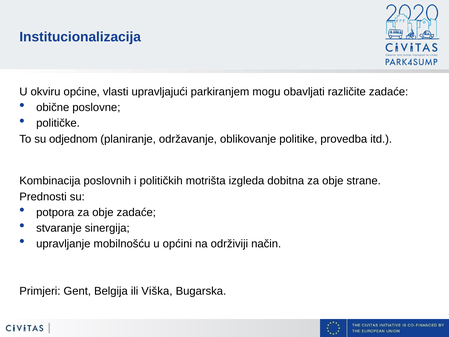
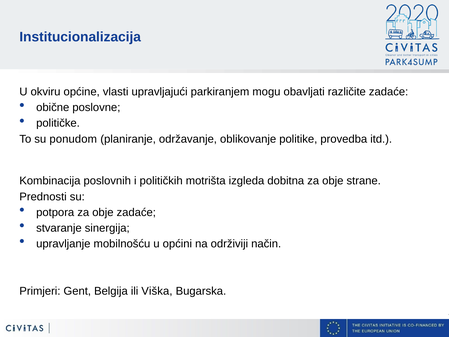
odjednom: odjednom -> ponudom
